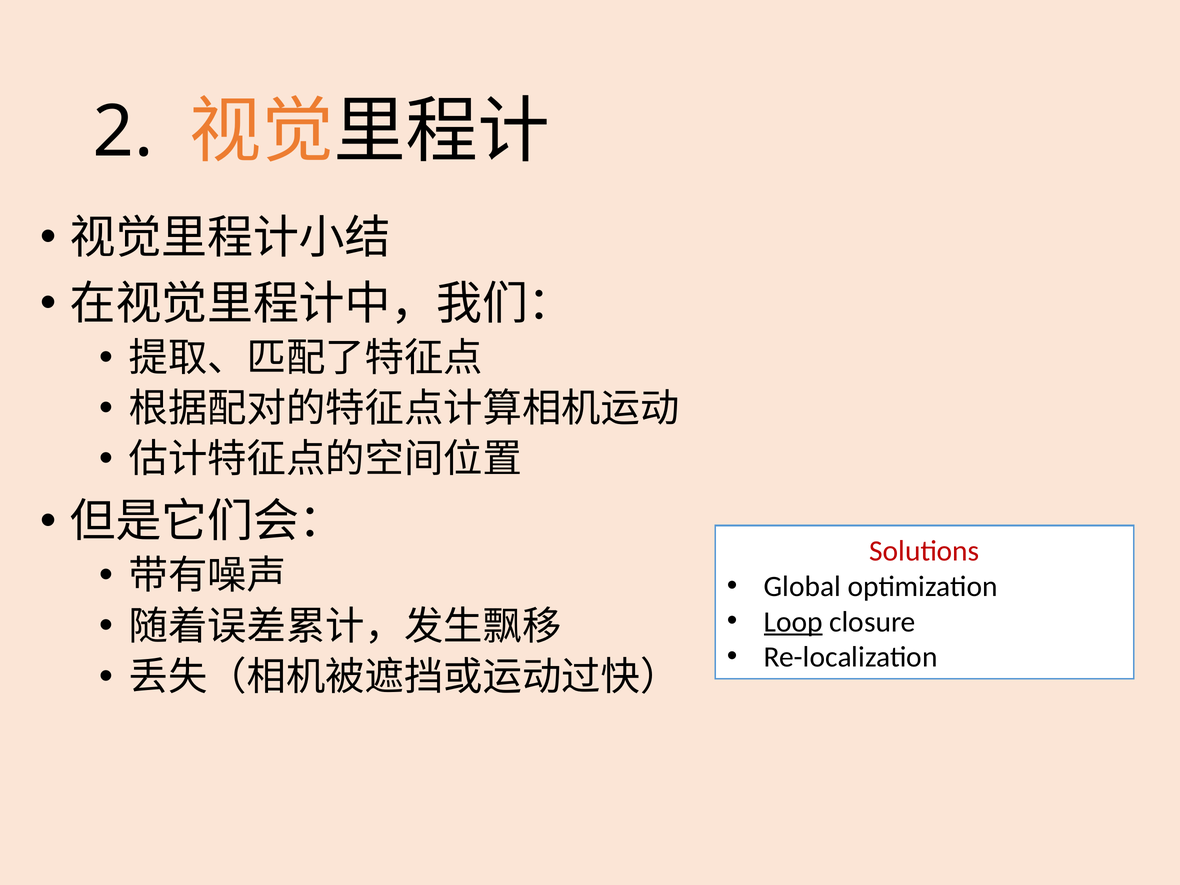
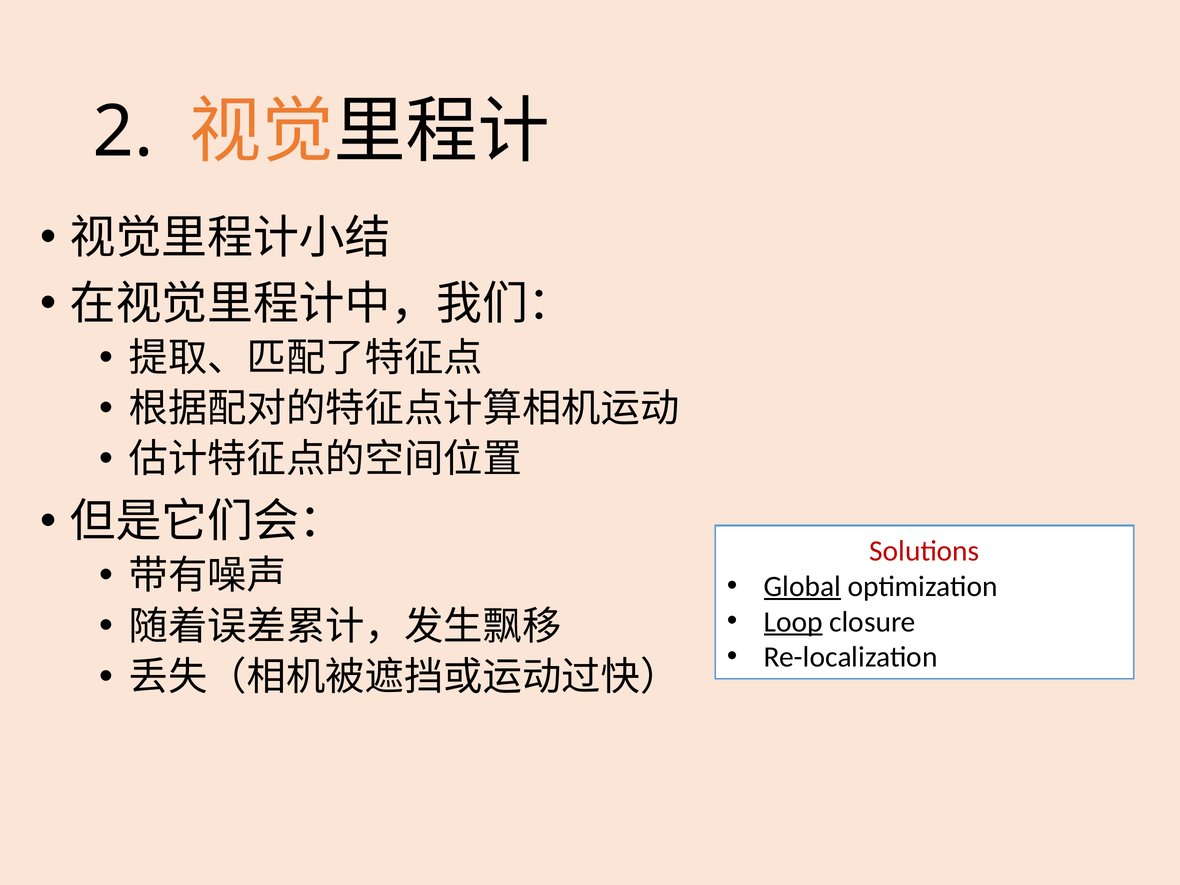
Global underline: none -> present
